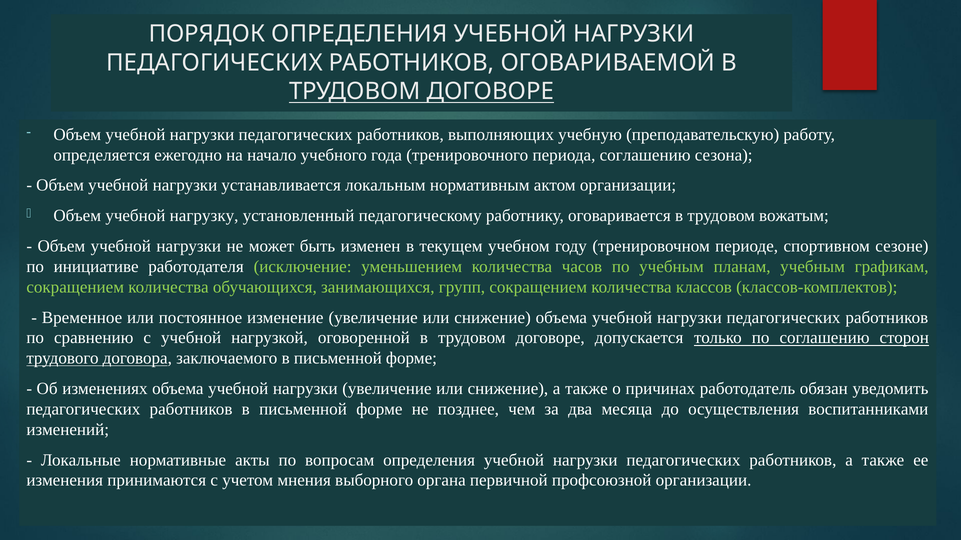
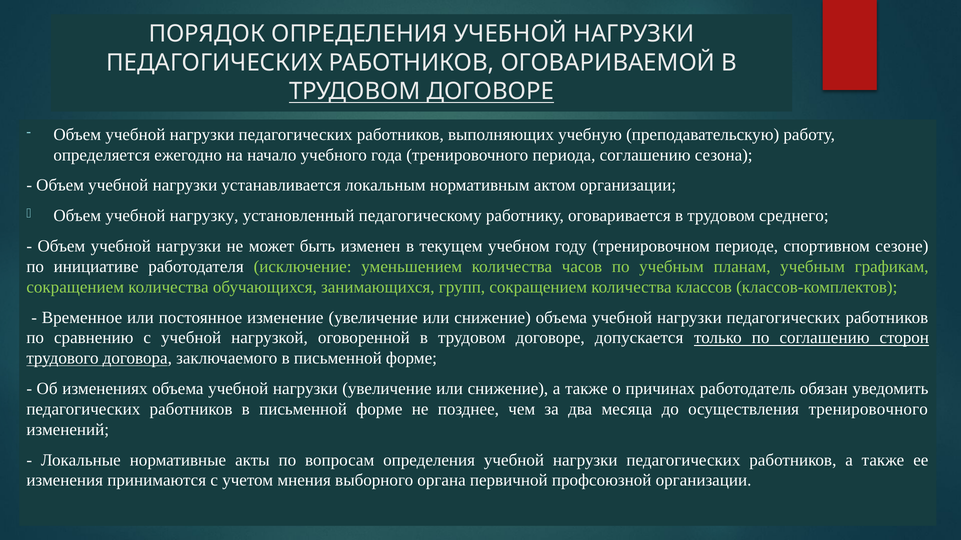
вожатым: вожатым -> среднего
осуществления воспитанниками: воспитанниками -> тренировочного
